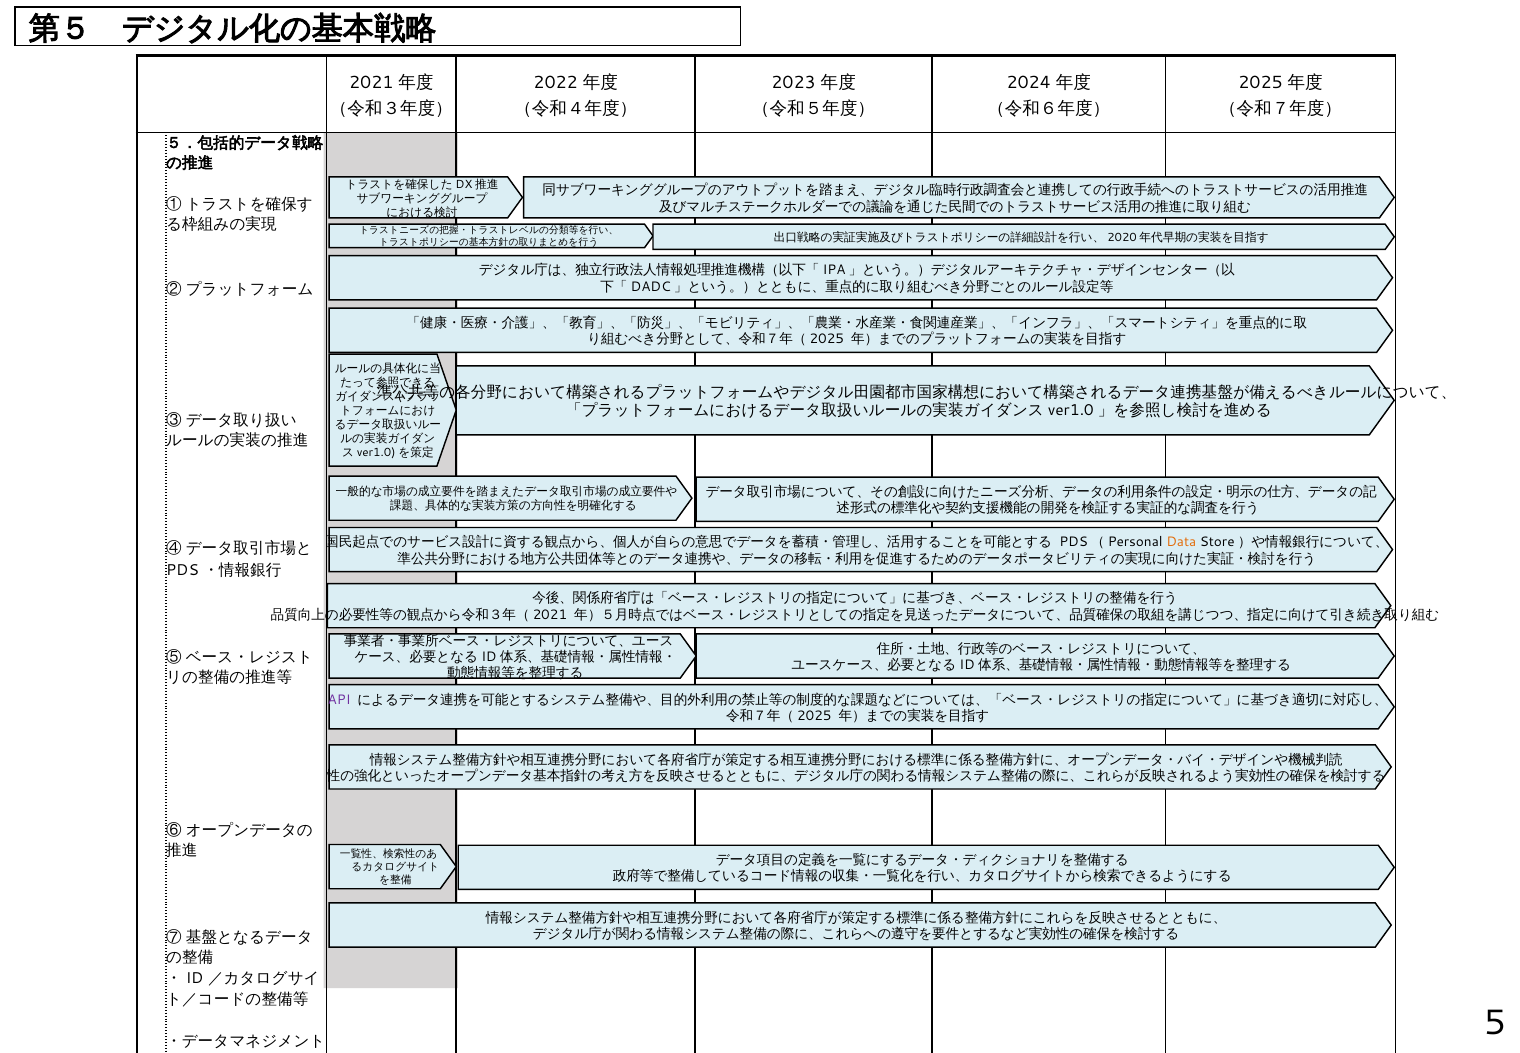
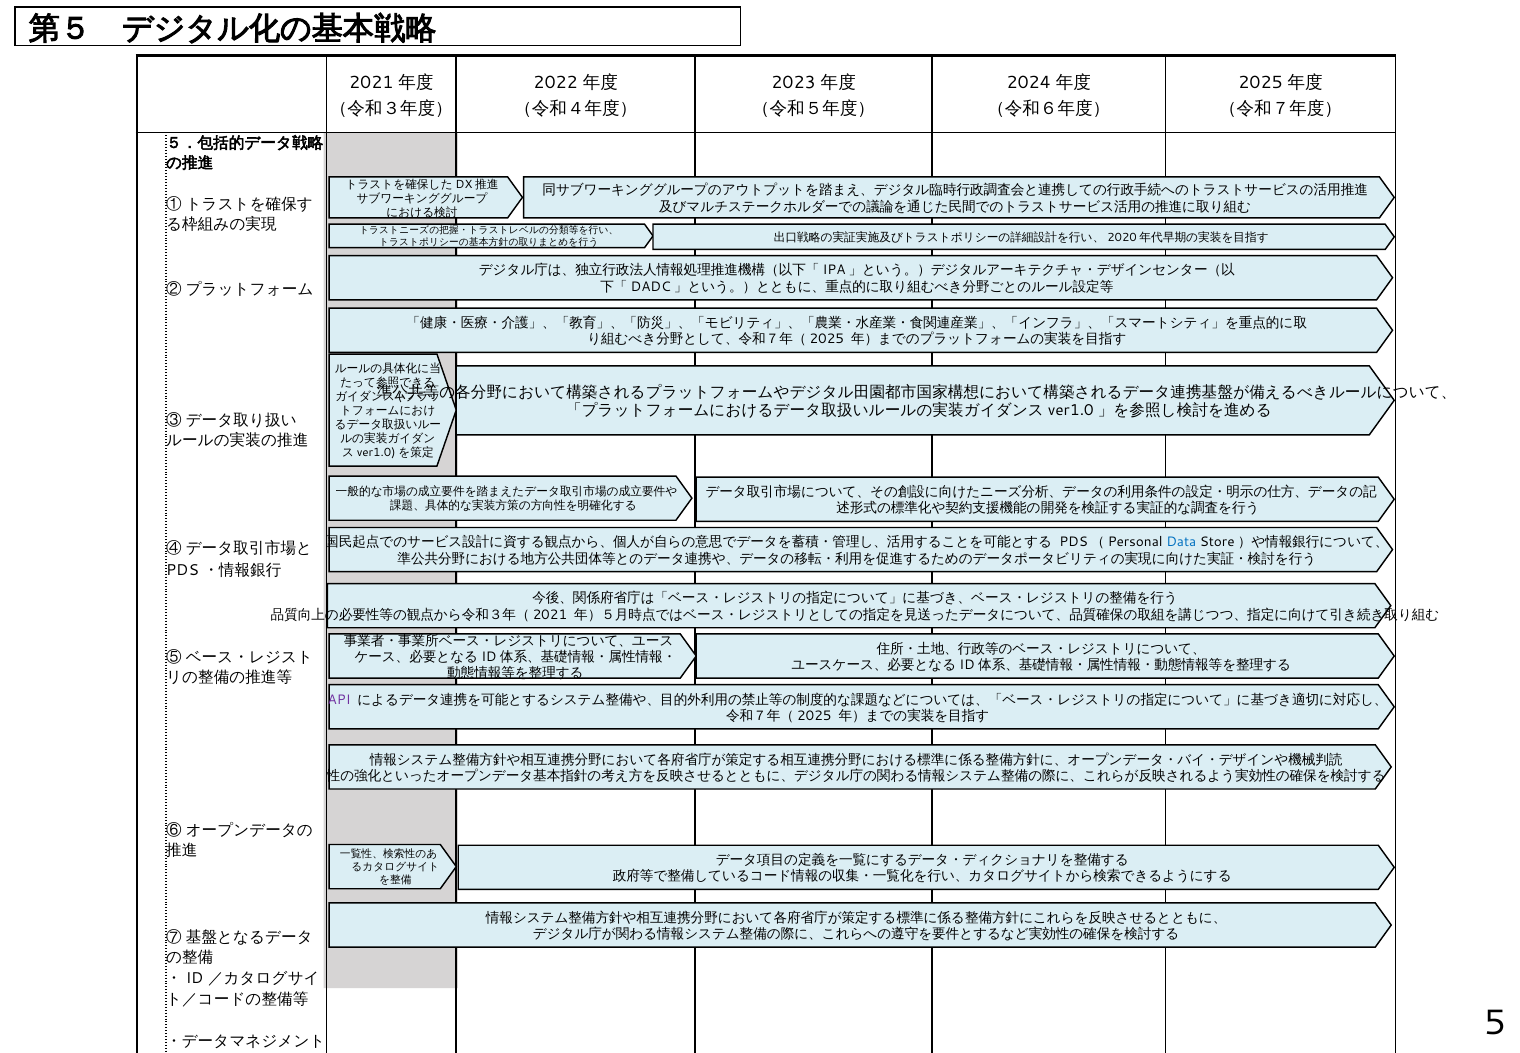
Data colour: orange -> blue
